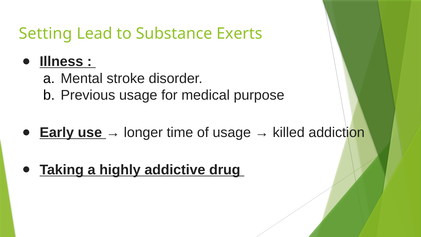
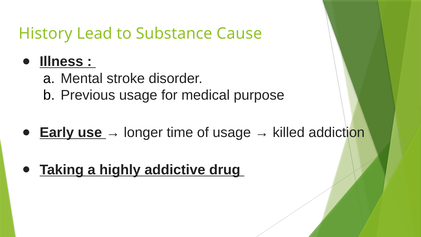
Setting: Setting -> History
Exerts: Exerts -> Cause
